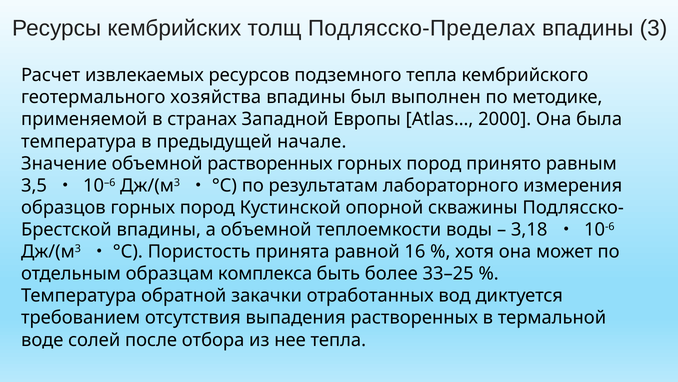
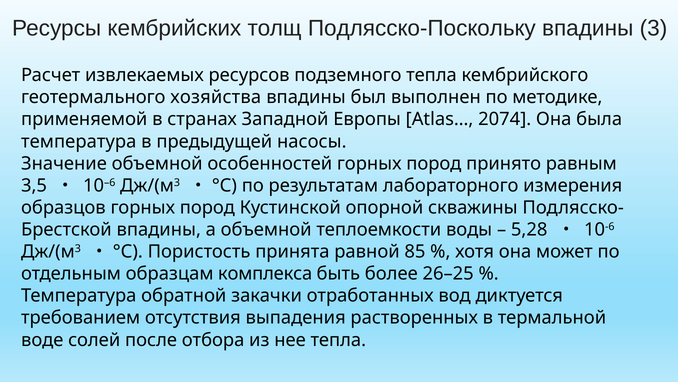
Подлясско-Пределах: Подлясско-Пределах -> Подлясско-Поскольку
2000: 2000 -> 2074
начале: начале -> насосы
объемной растворенных: растворенных -> особенностей
3,18: 3,18 -> 5,28
16: 16 -> 85
33–25: 33–25 -> 26–25
